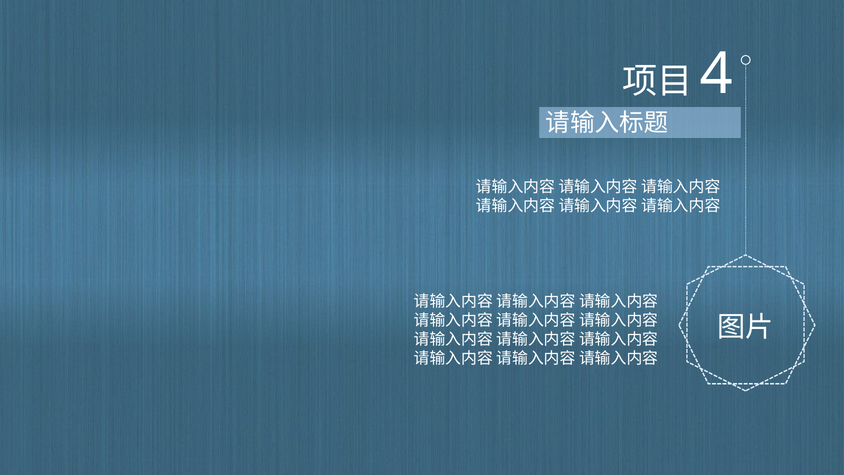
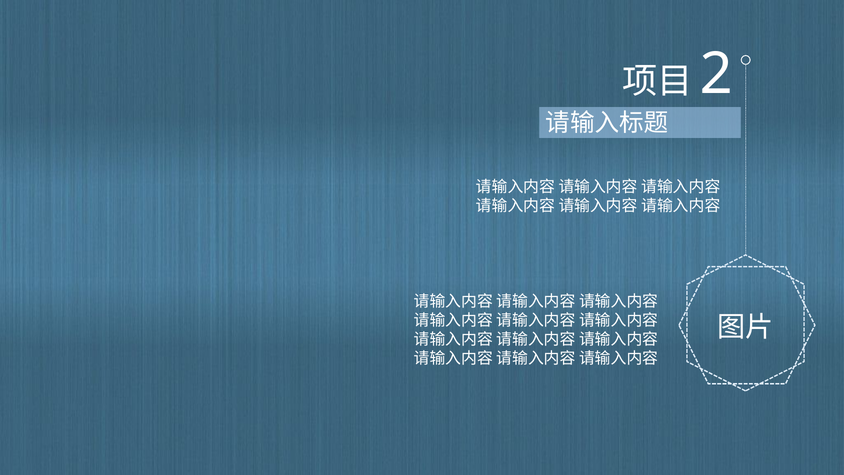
4: 4 -> 2
